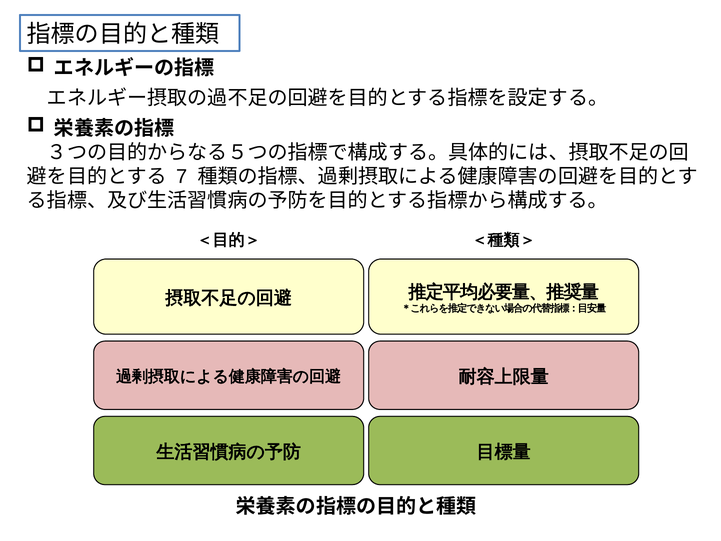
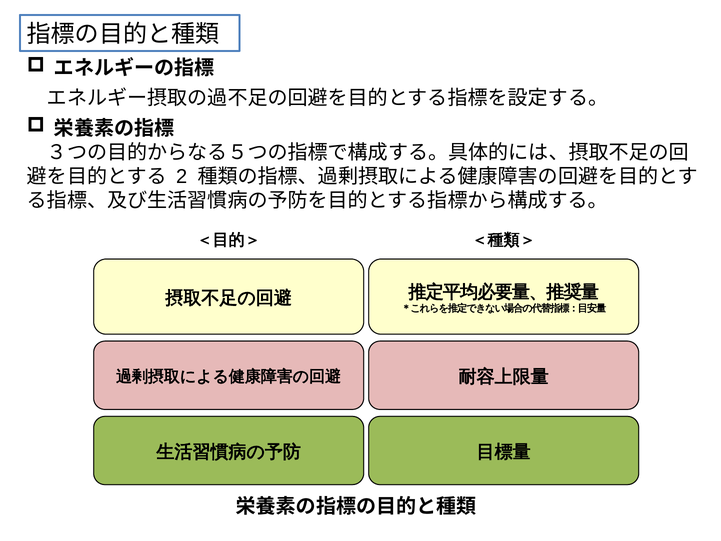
7: 7 -> 2
